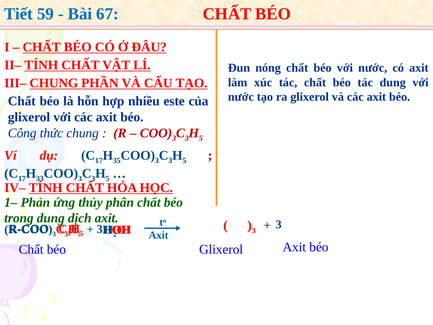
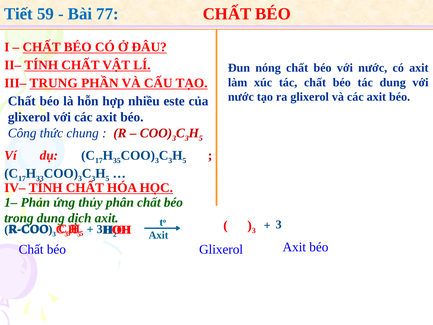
67: 67 -> 77
III– CHUNG: CHUNG -> TRUNG
